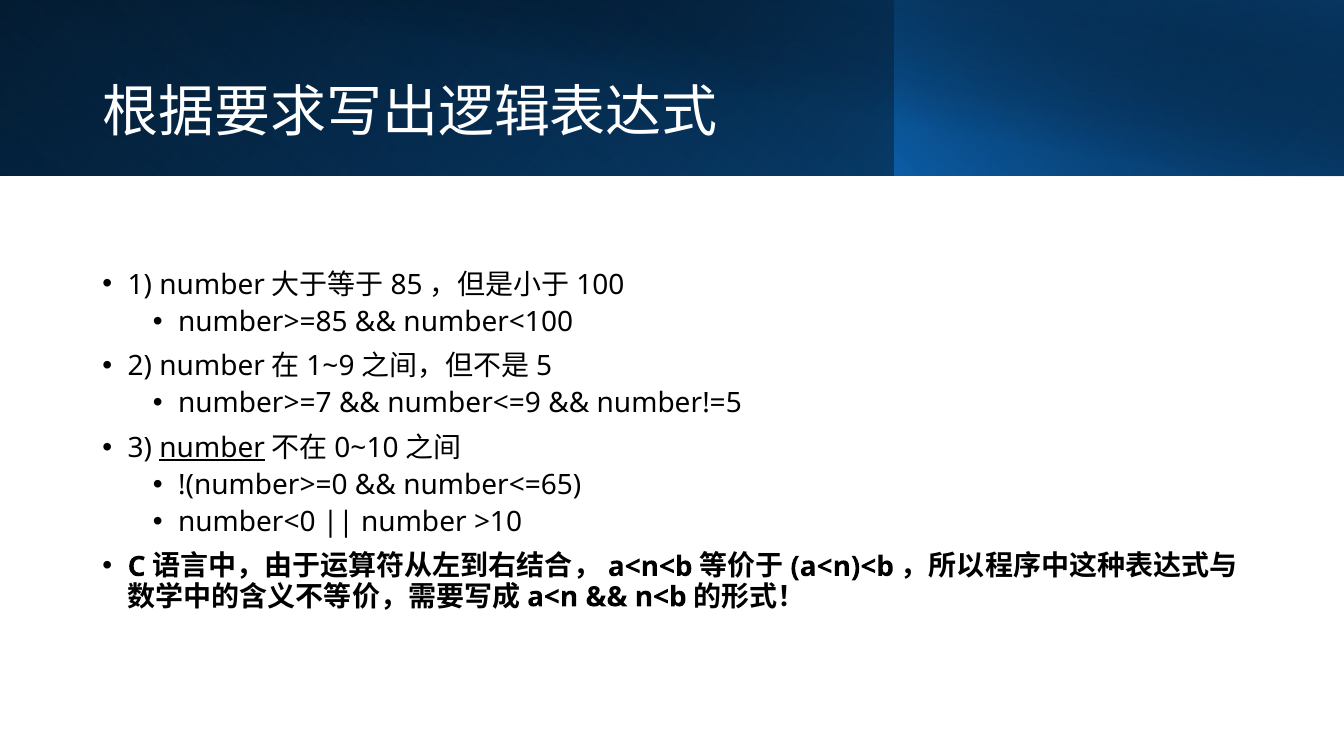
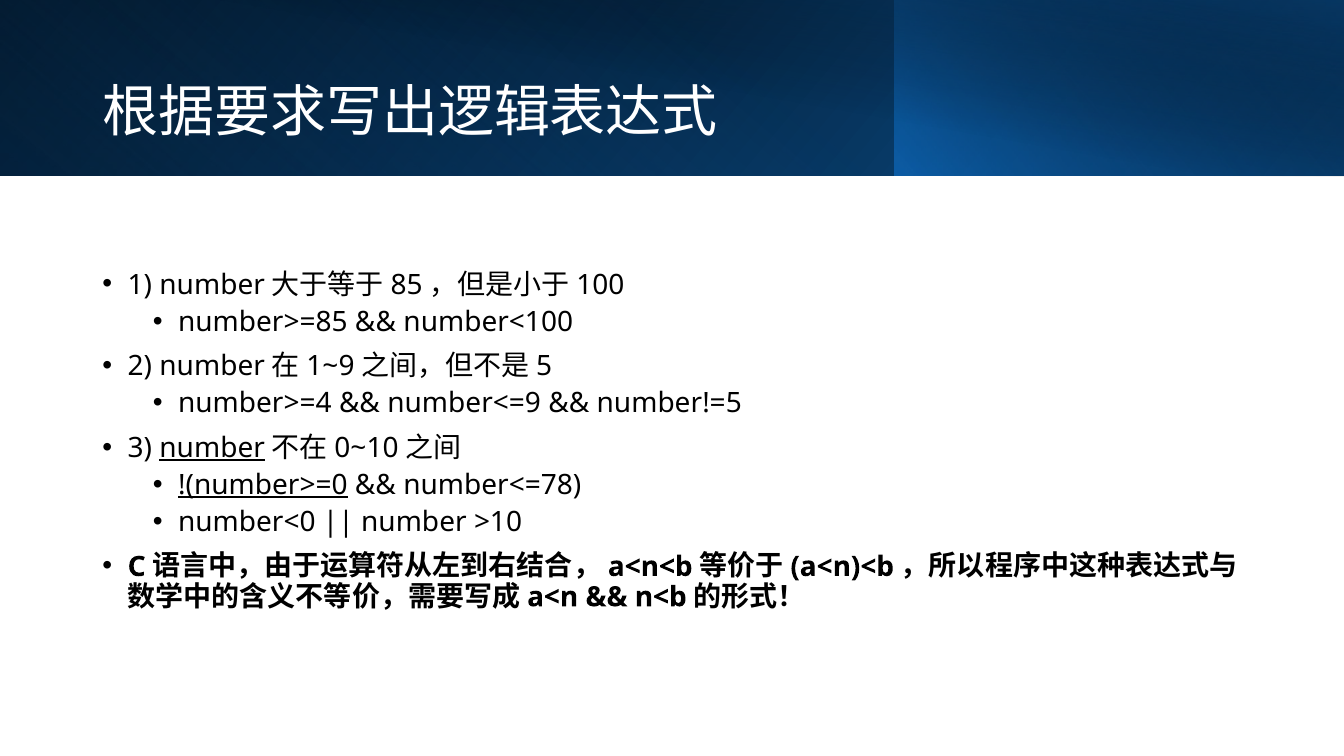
number>=7: number>=7 -> number>=4
!(number>=0 underline: none -> present
number<=65: number<=65 -> number<=78
